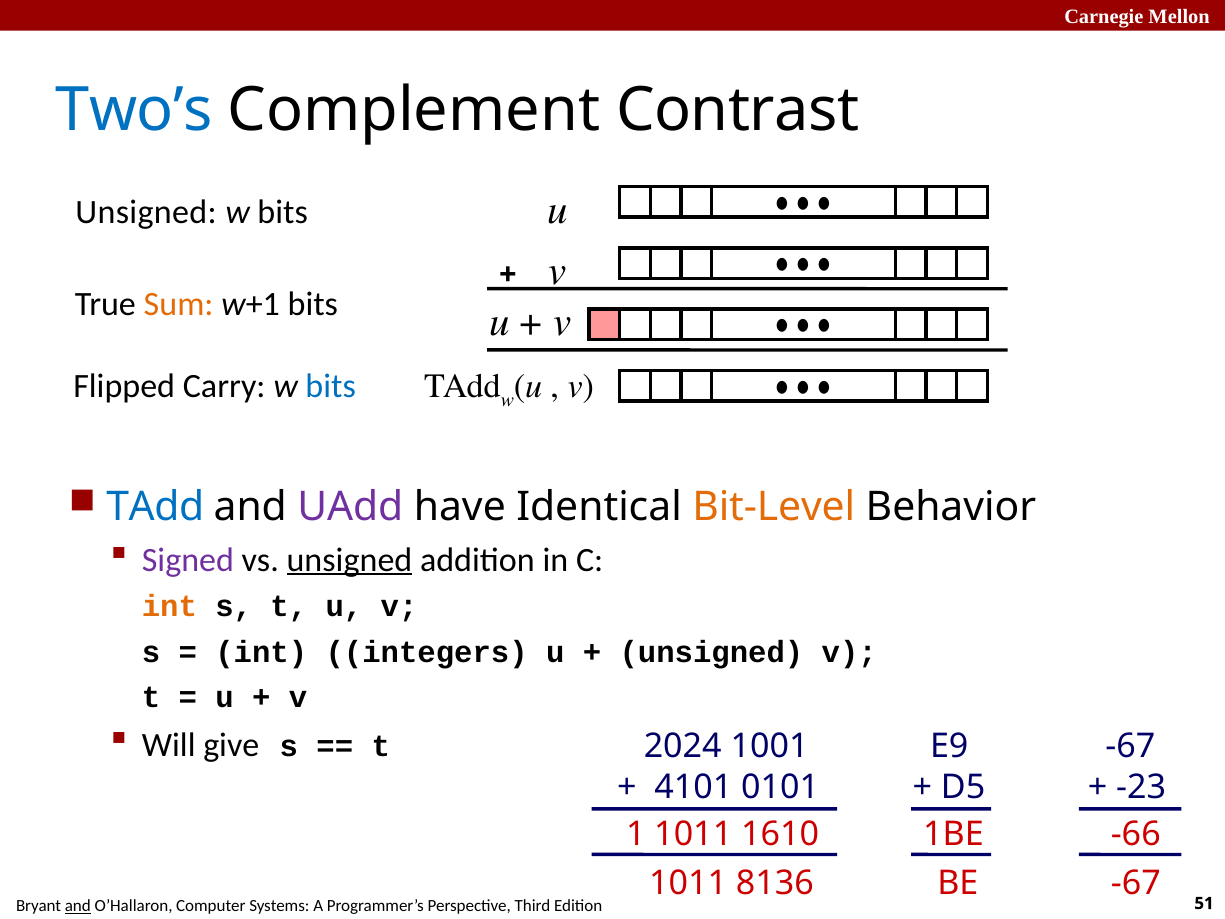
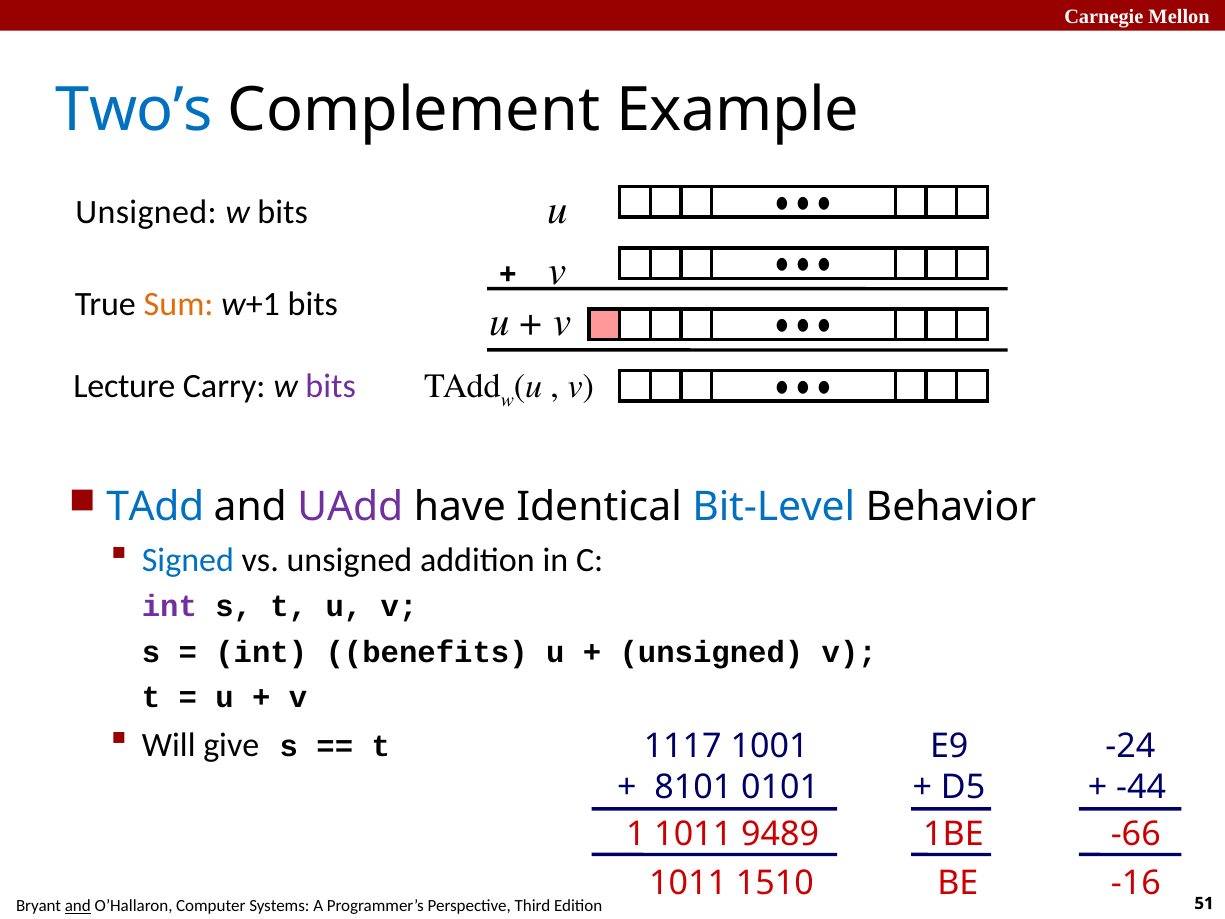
Contrast: Contrast -> Example
Flipped: Flipped -> Lecture
bits at (331, 386) colour: blue -> purple
Bit-Level colour: orange -> blue
Signed colour: purple -> blue
unsigned at (349, 560) underline: present -> none
int at (169, 607) colour: orange -> purple
integers: integers -> benefits
2024: 2024 -> 1117
-67 at (1130, 746): -67 -> -24
4101: 4101 -> 8101
-23: -23 -> -44
1610: 1610 -> 9489
8136: 8136 -> 1510
-67 at (1136, 883): -67 -> -16
